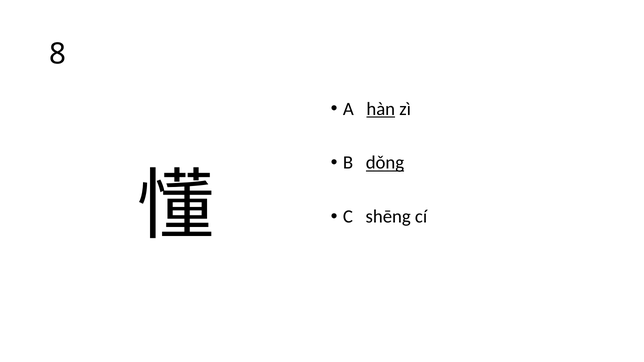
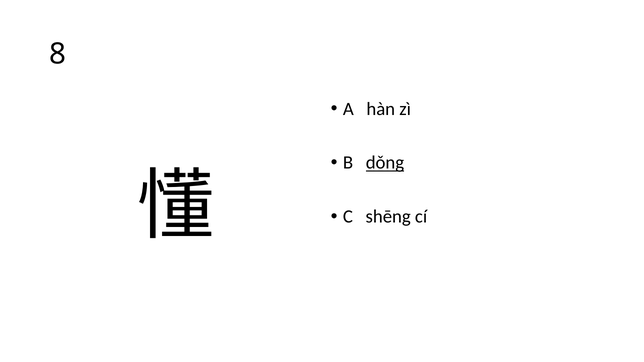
hàn underline: present -> none
